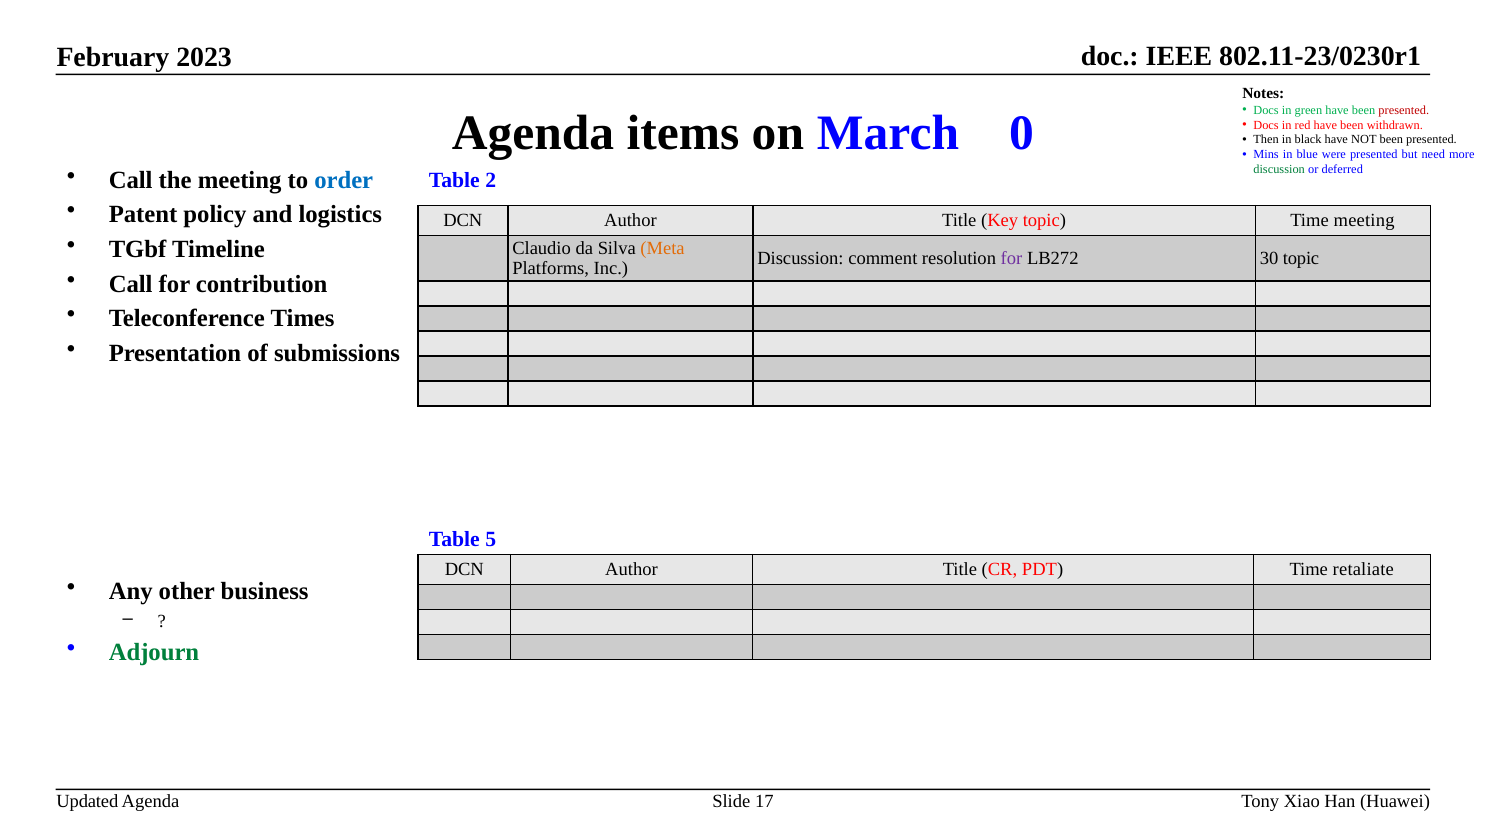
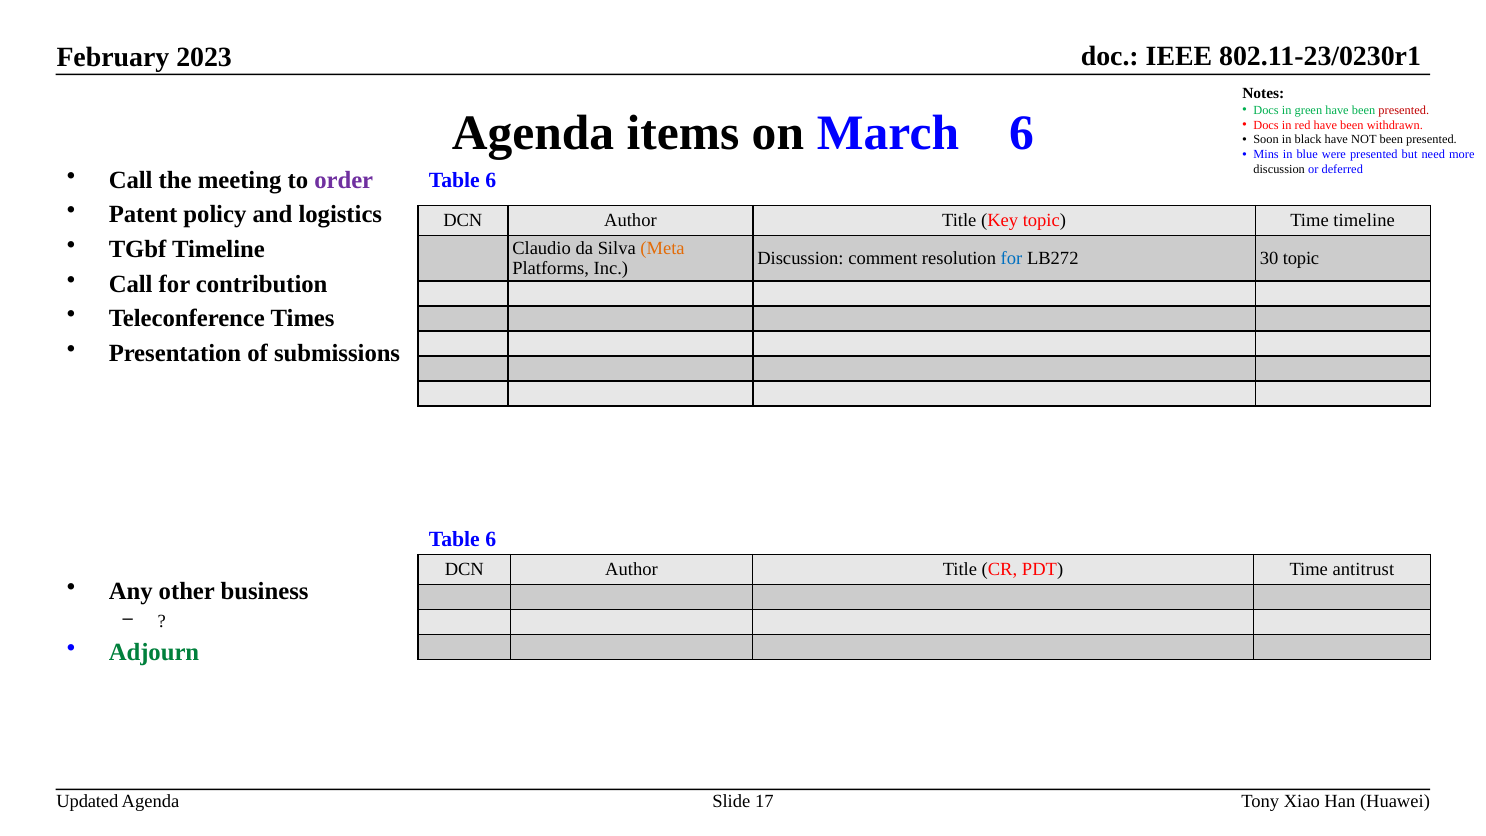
March 0: 0 -> 6
Then: Then -> Soon
discussion at (1279, 169) colour: green -> black
order colour: blue -> purple
2 at (491, 180): 2 -> 6
Time meeting: meeting -> timeline
for at (1012, 258) colour: purple -> blue
5 at (491, 539): 5 -> 6
retaliate: retaliate -> antitrust
